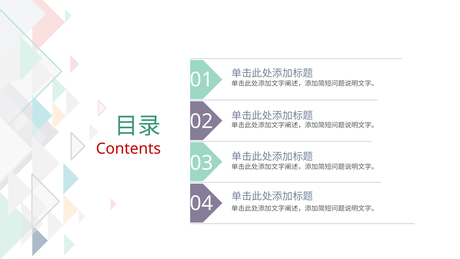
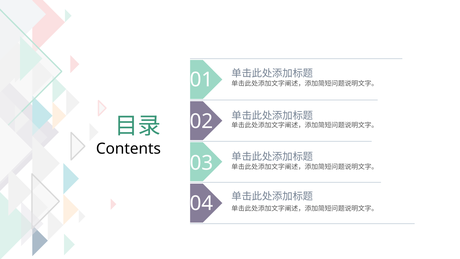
Contents colour: red -> black
